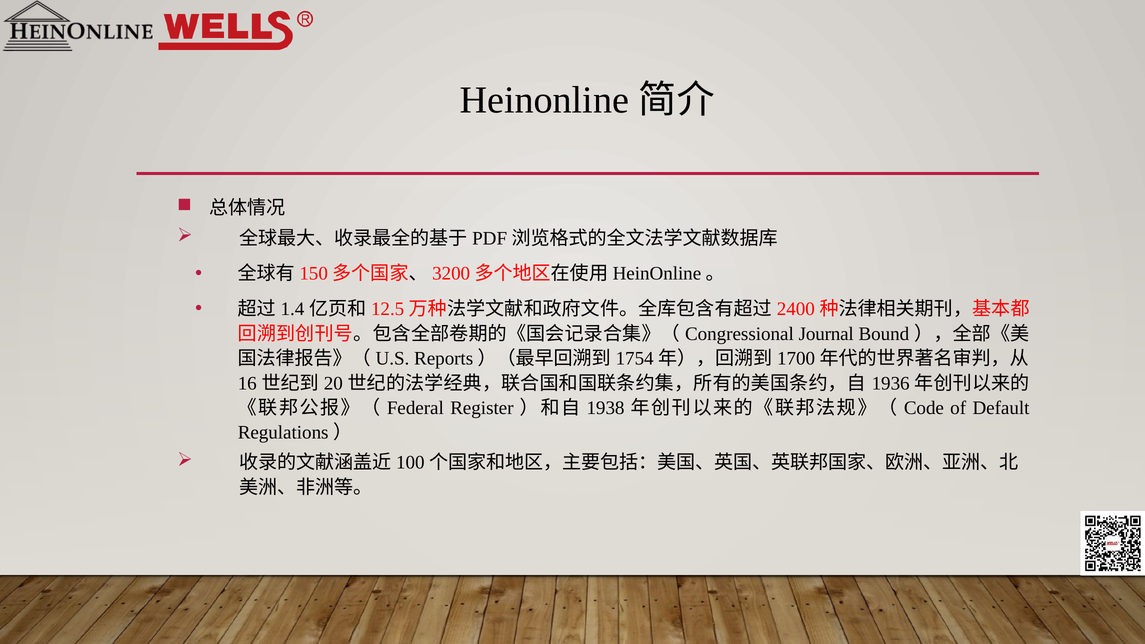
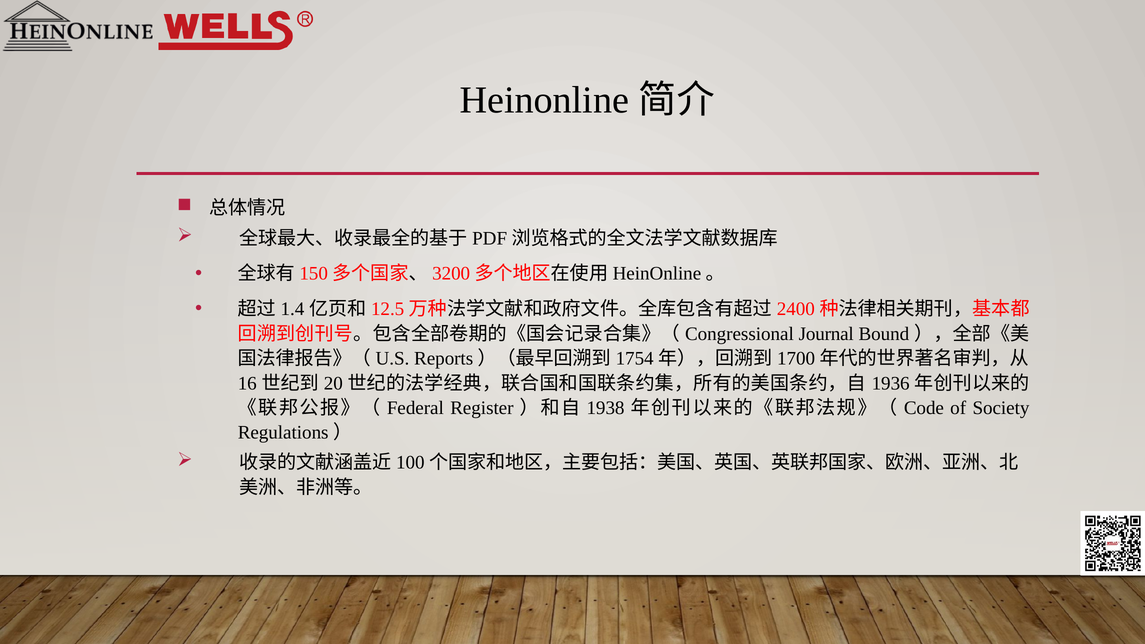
Default: Default -> Society
